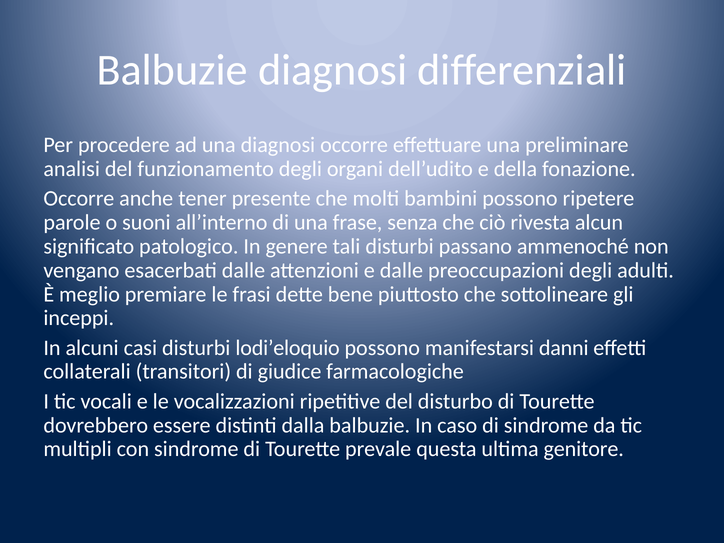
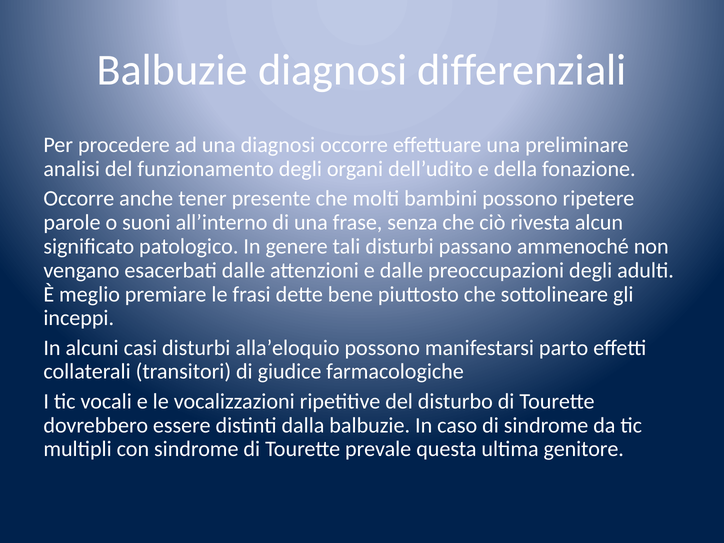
lodi’eloquio: lodi’eloquio -> alla’eloquio
danni: danni -> parto
